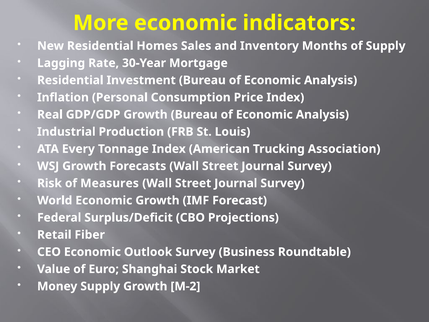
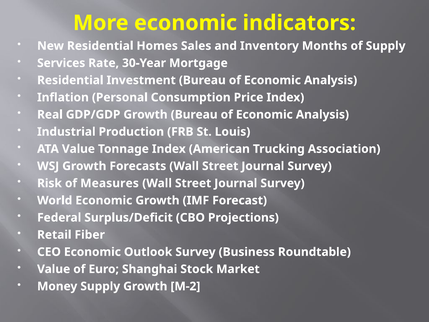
Lagging: Lagging -> Services
ATA Every: Every -> Value
